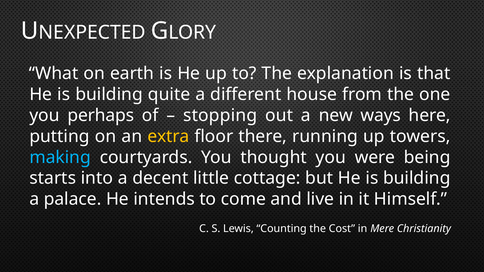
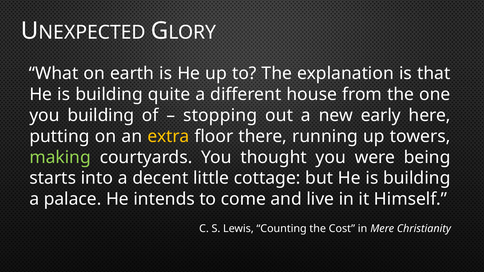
you perhaps: perhaps -> building
ways: ways -> early
making colour: light blue -> light green
